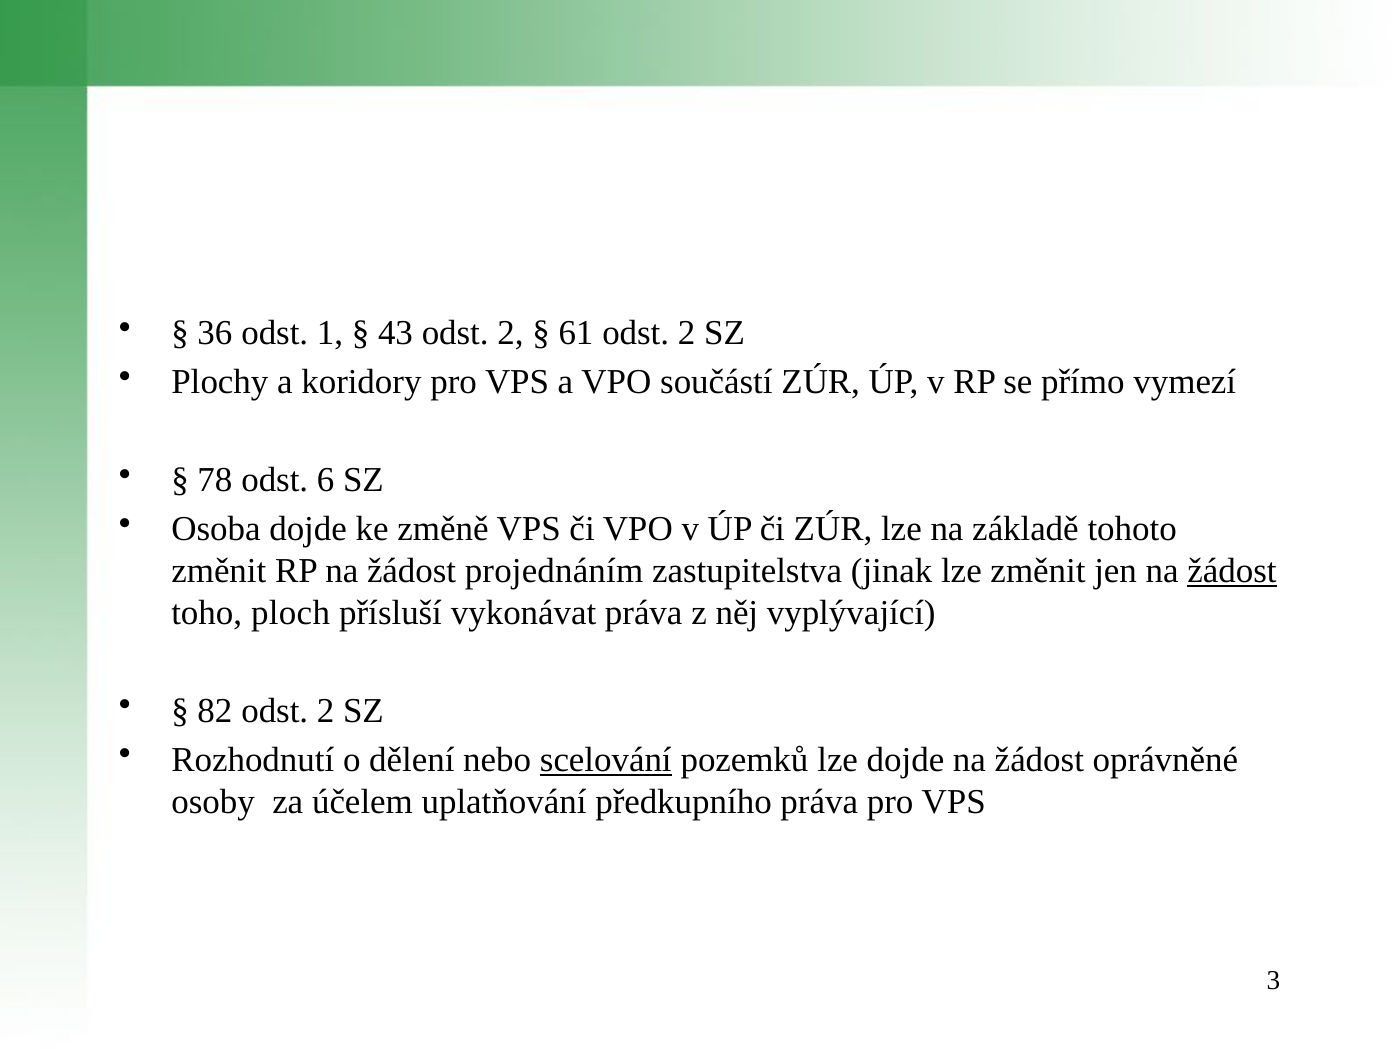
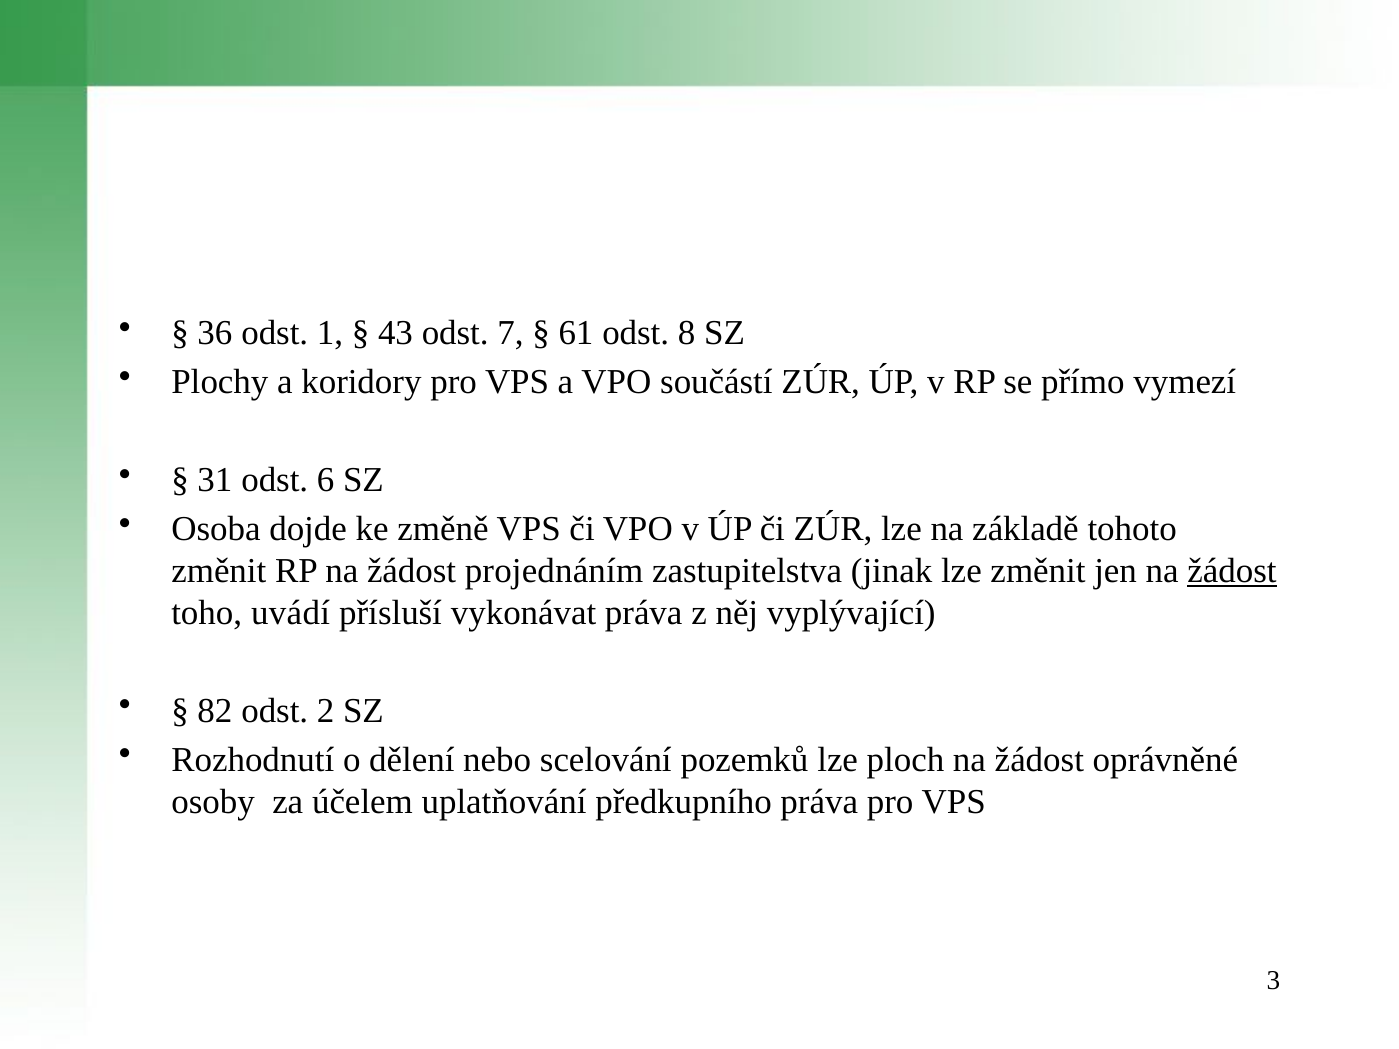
43 odst 2: 2 -> 7
61 odst 2: 2 -> 8
78: 78 -> 31
ploch: ploch -> uvádí
scelování underline: present -> none
lze dojde: dojde -> ploch
